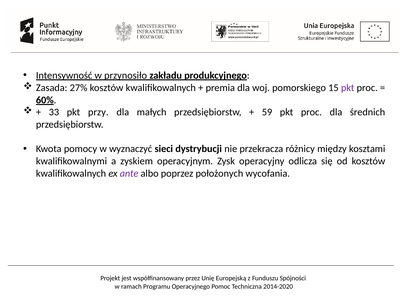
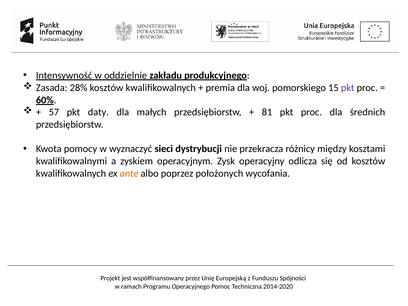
przynosiło: przynosiło -> oddzielnie
27%: 27% -> 28%
33: 33 -> 57
przy: przy -> daty
59: 59 -> 81
ante colour: purple -> orange
